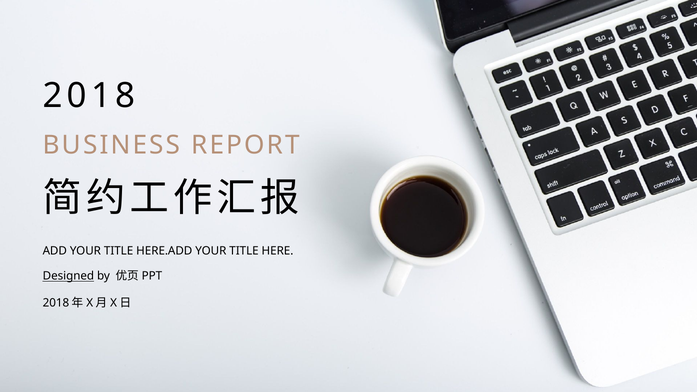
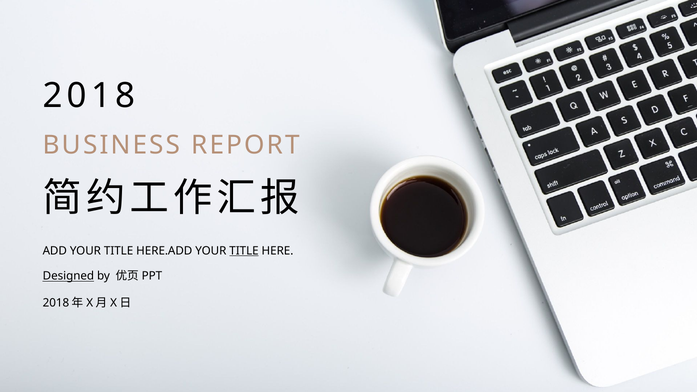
TITLE at (244, 251) underline: none -> present
